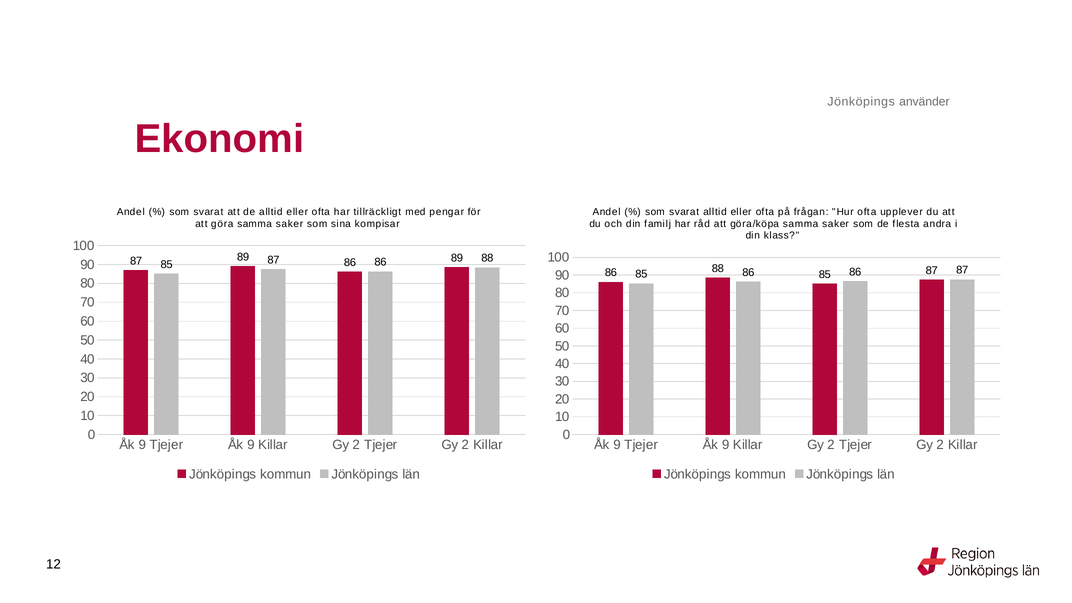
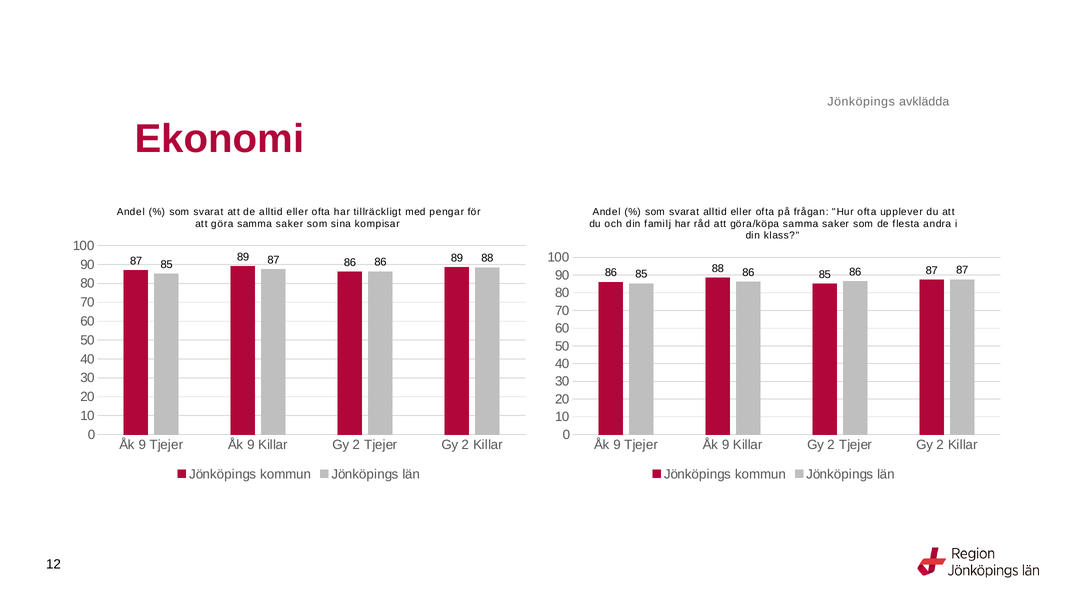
använder: använder -> avklädda
